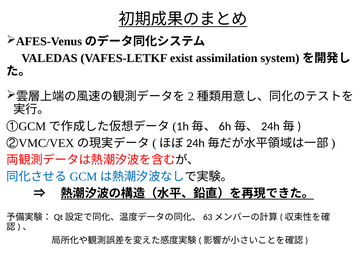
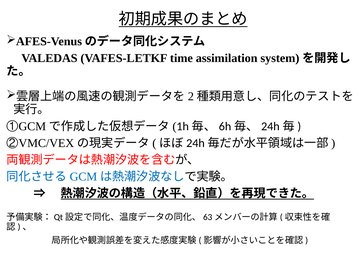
exist: exist -> time
